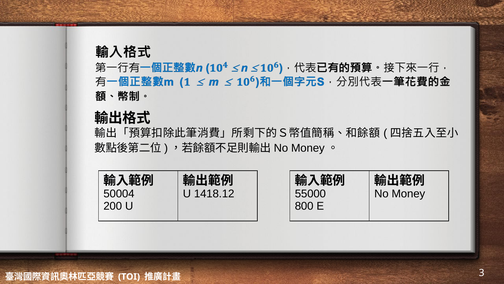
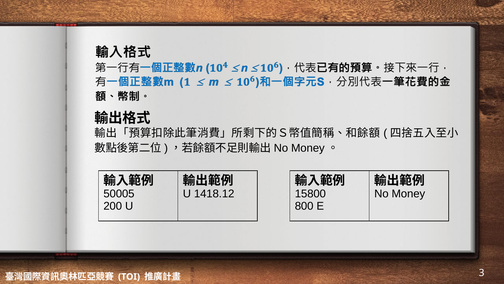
50004: 50004 -> 50005
55000: 55000 -> 15800
